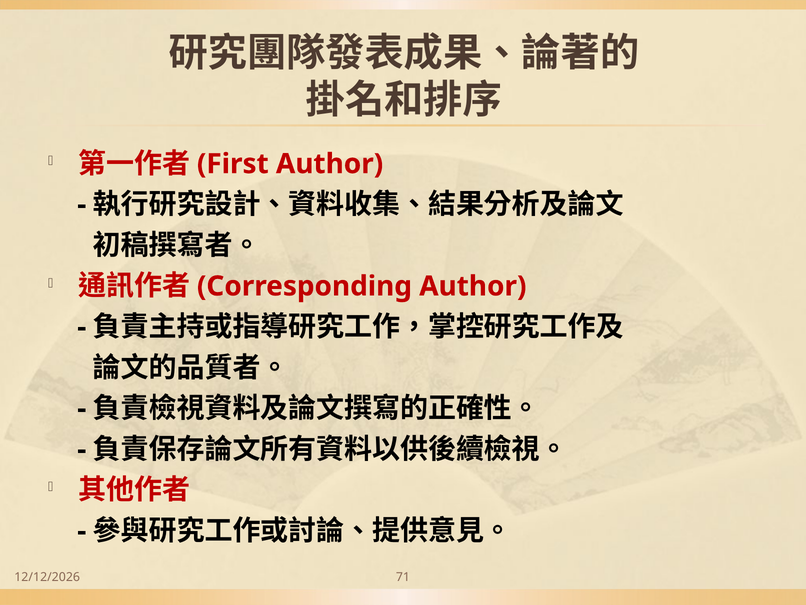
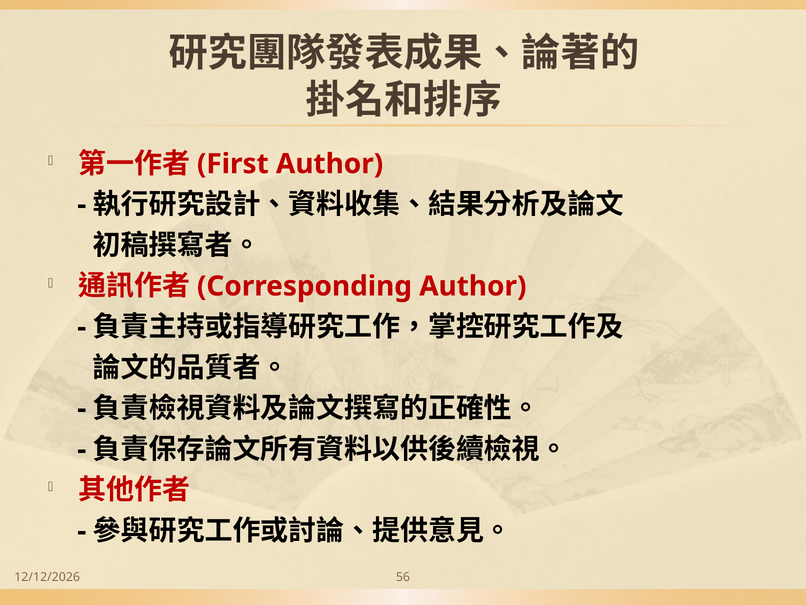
71: 71 -> 56
